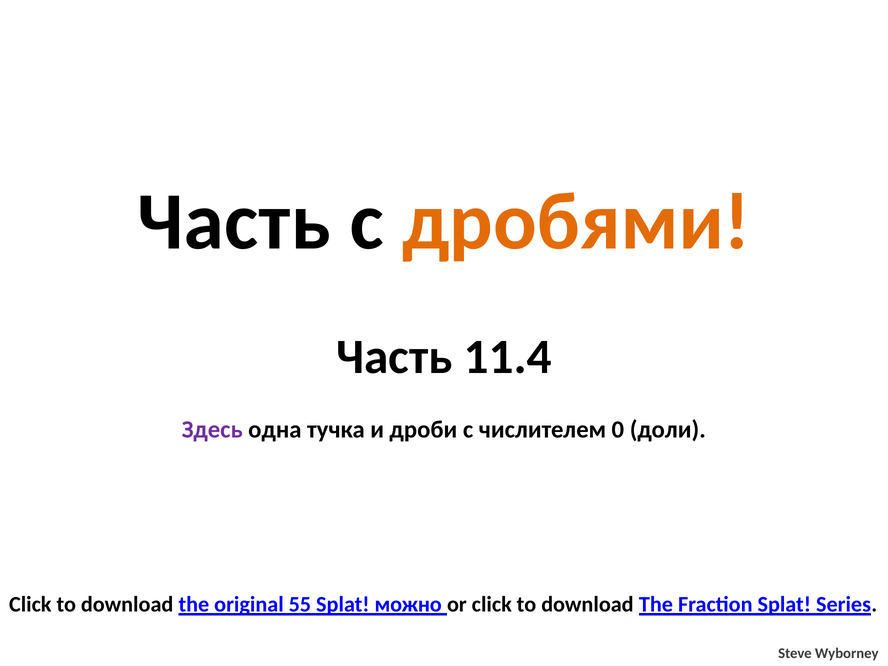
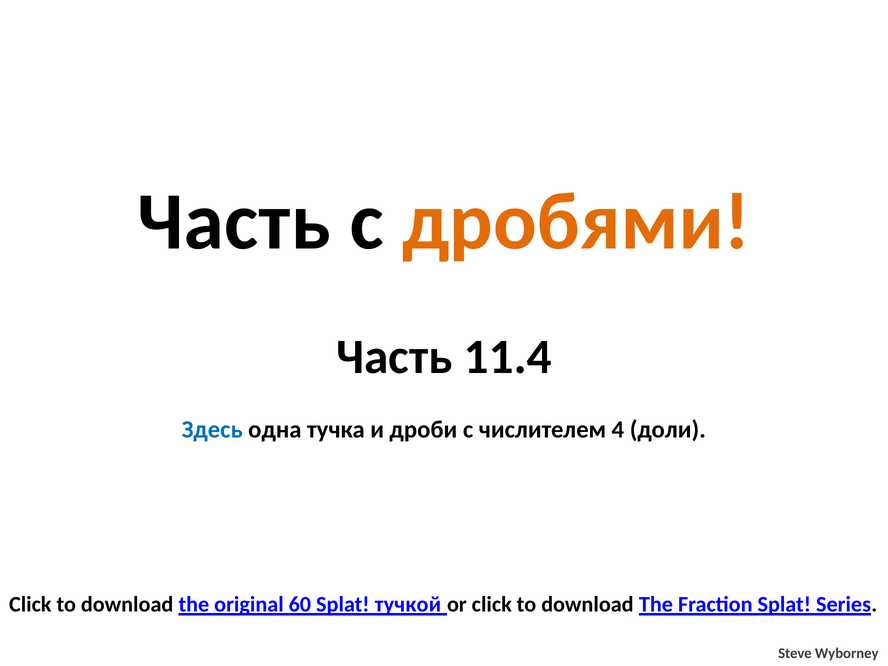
Здесь colour: purple -> blue
0: 0 -> 4
55: 55 -> 60
можно: можно -> тучкой
